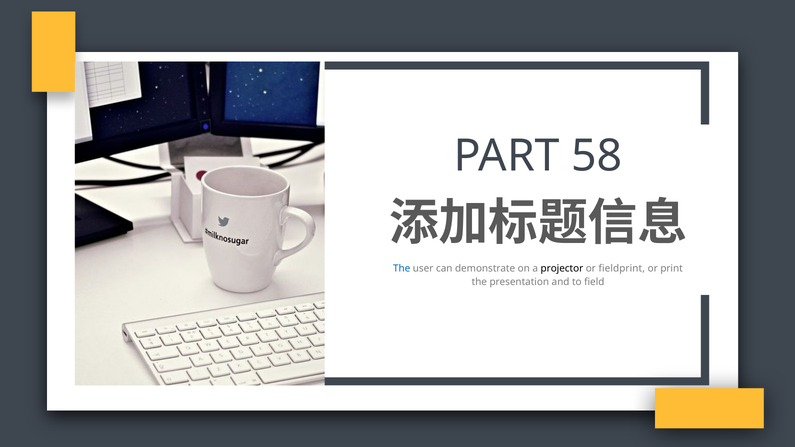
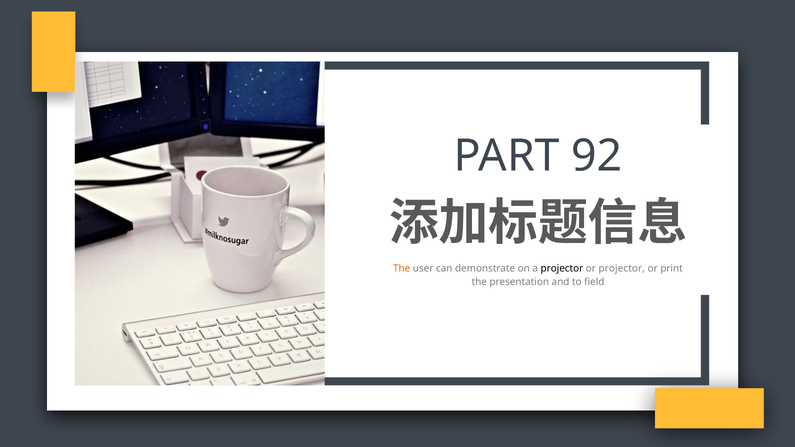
58: 58 -> 92
The at (402, 269) colour: blue -> orange
or fieldprint: fieldprint -> projector
